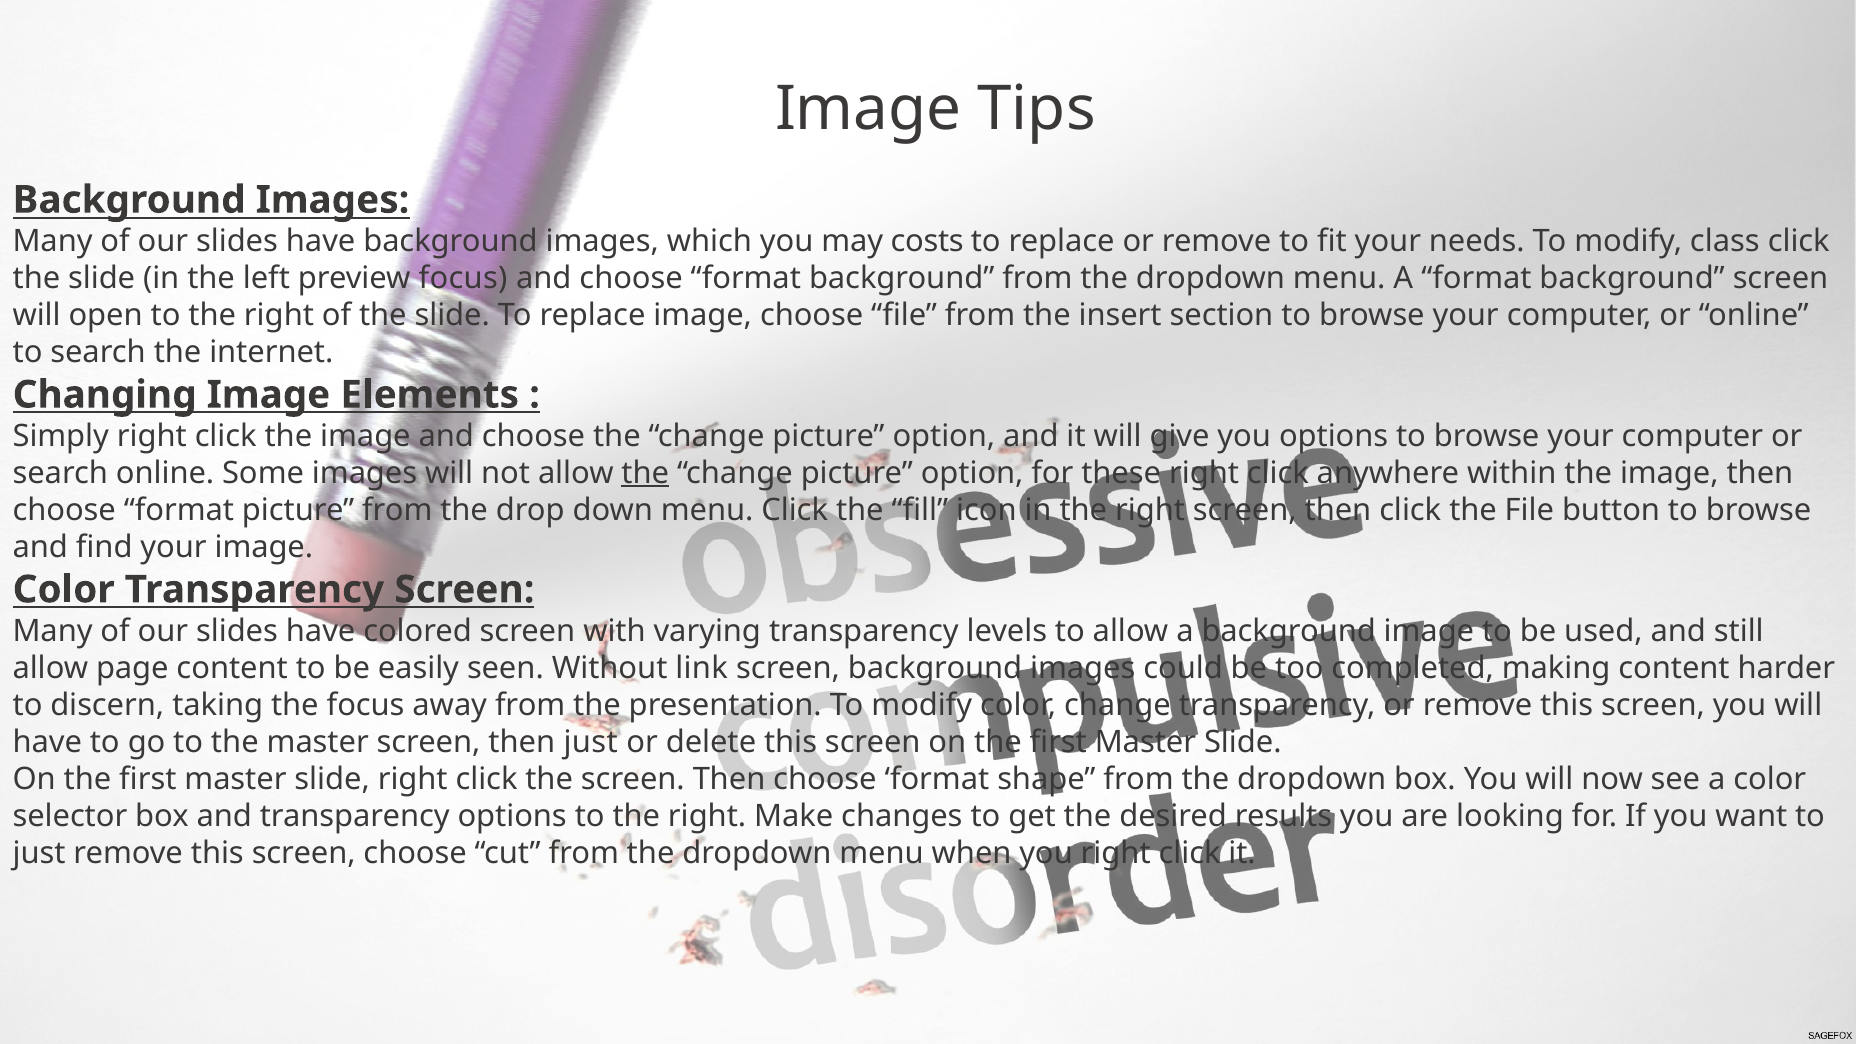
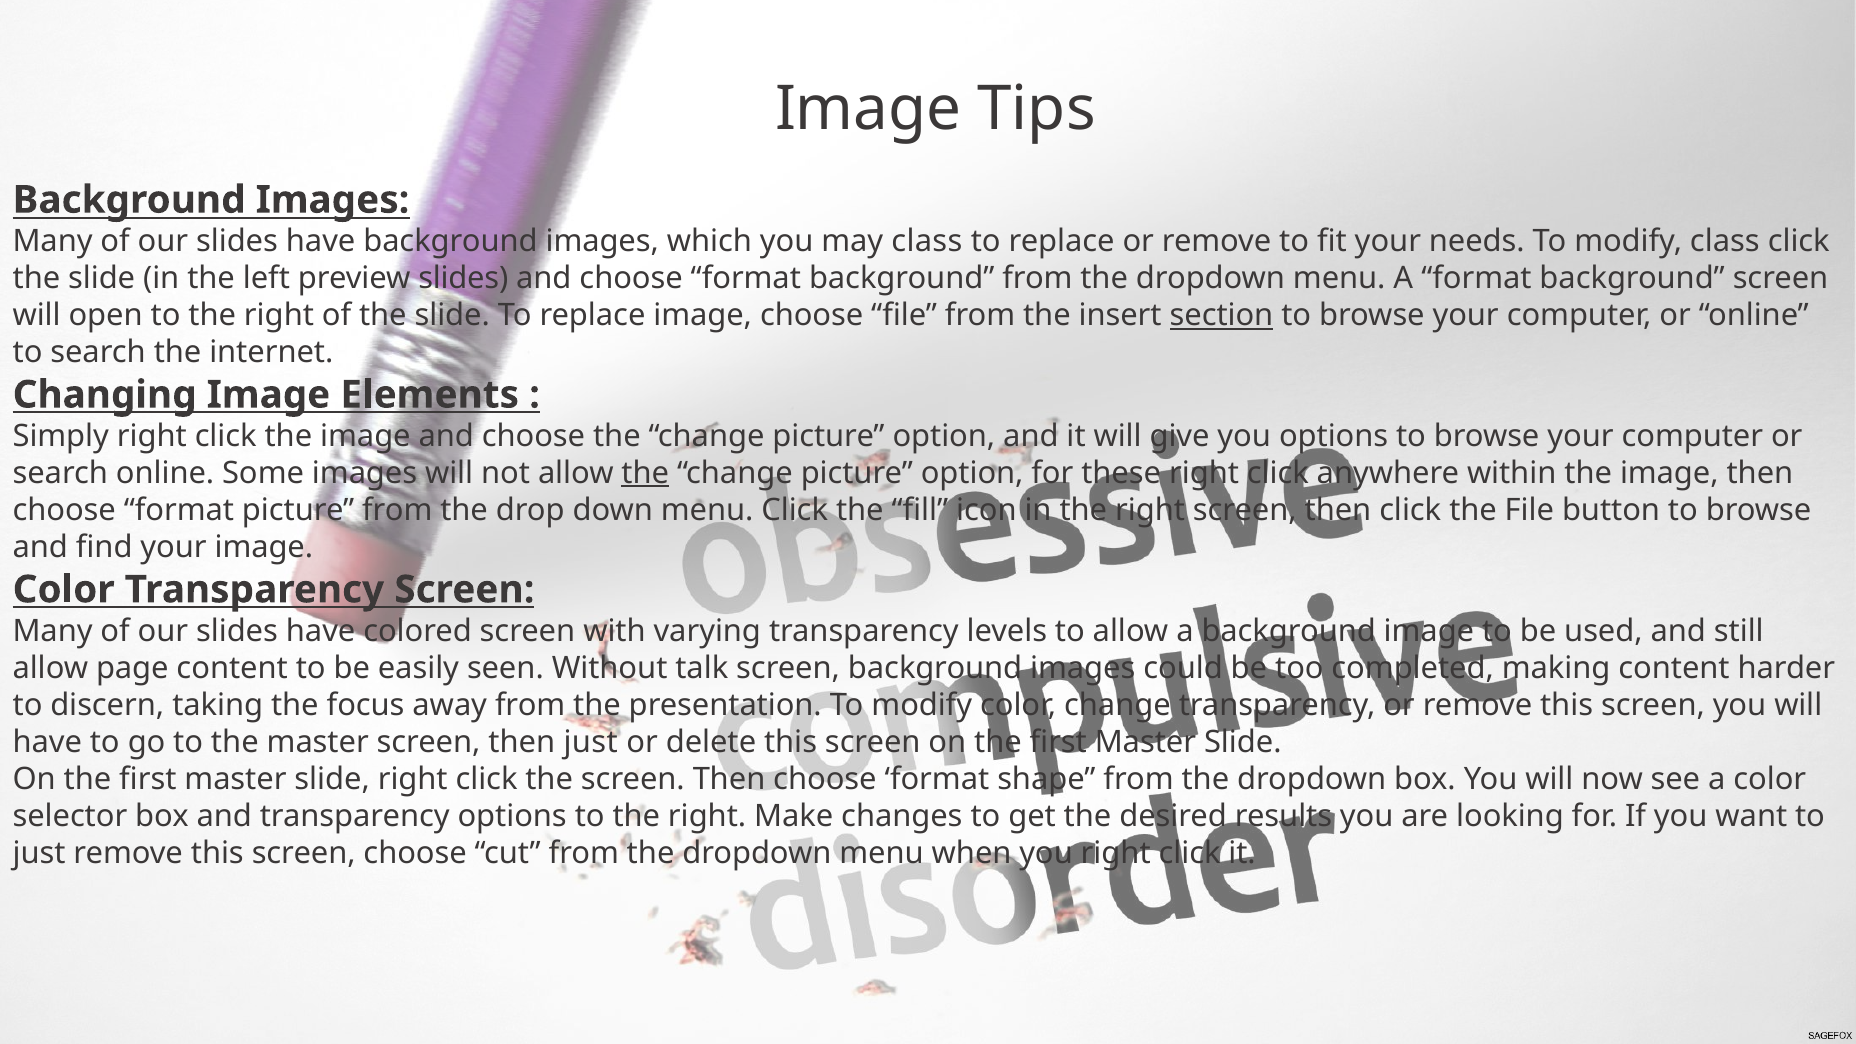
may costs: costs -> class
preview focus: focus -> slides
section underline: none -> present
link: link -> talk
